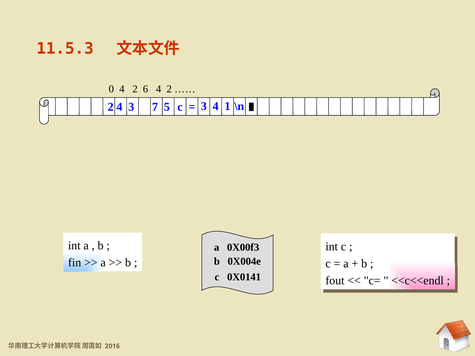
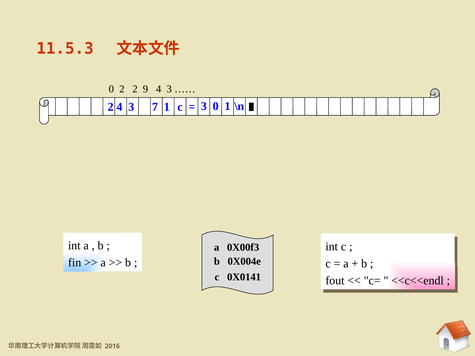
0 4: 4 -> 2
6: 6 -> 9
2 at (169, 89): 2 -> 3
7 5: 5 -> 1
3 4: 4 -> 0
